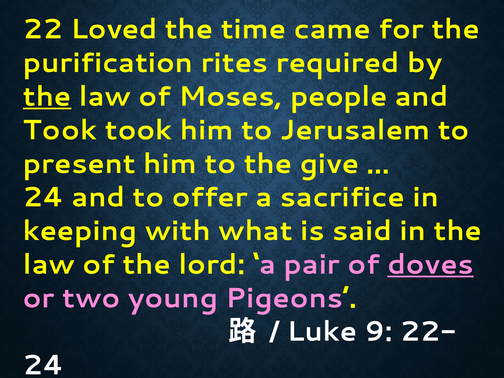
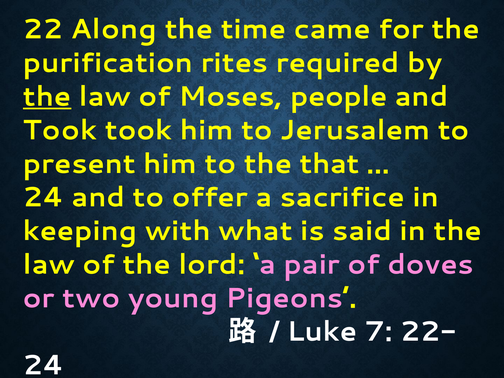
Loved: Loved -> Along
give: give -> that
doves underline: present -> none
9: 9 -> 7
